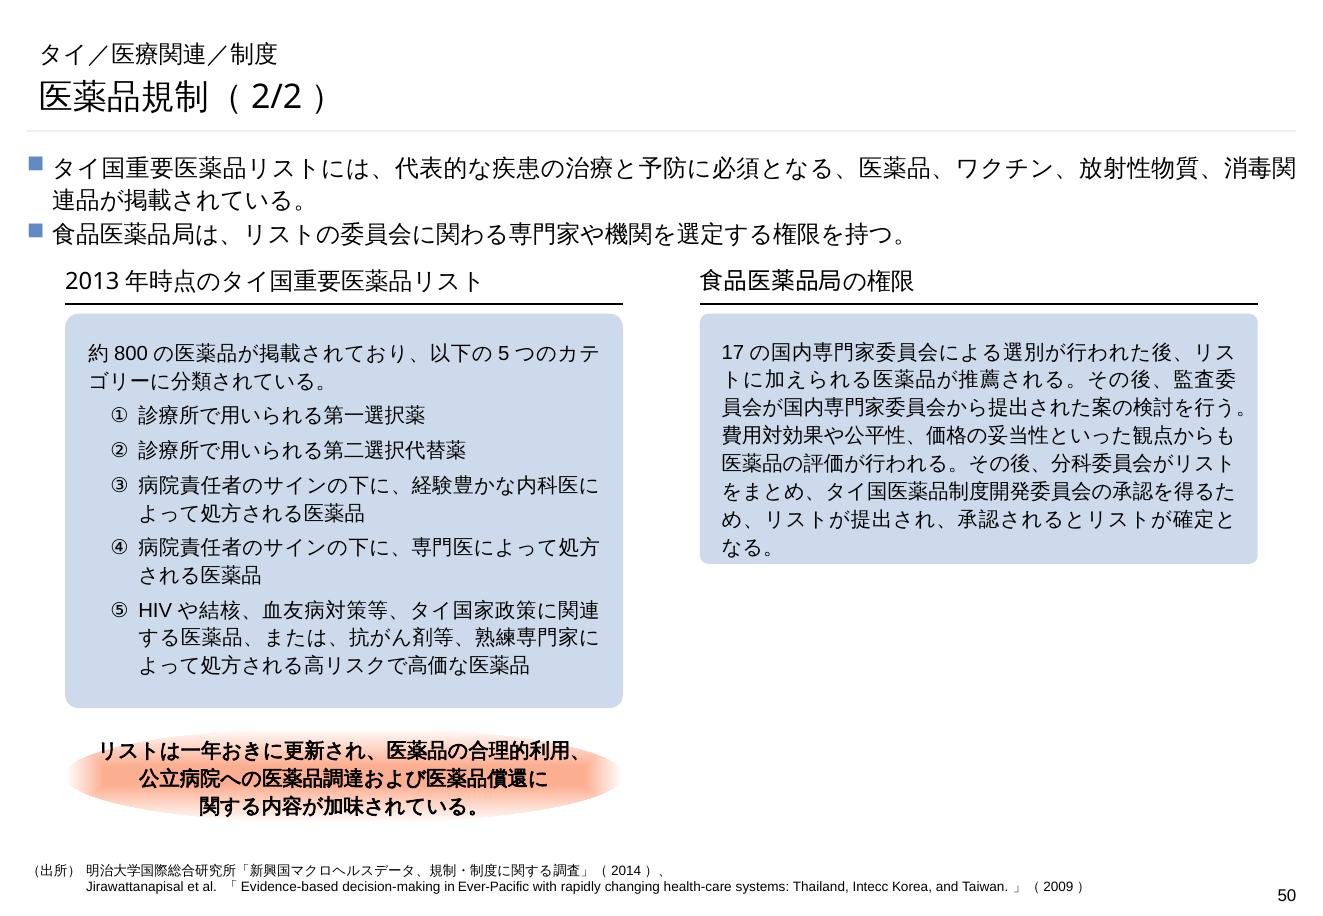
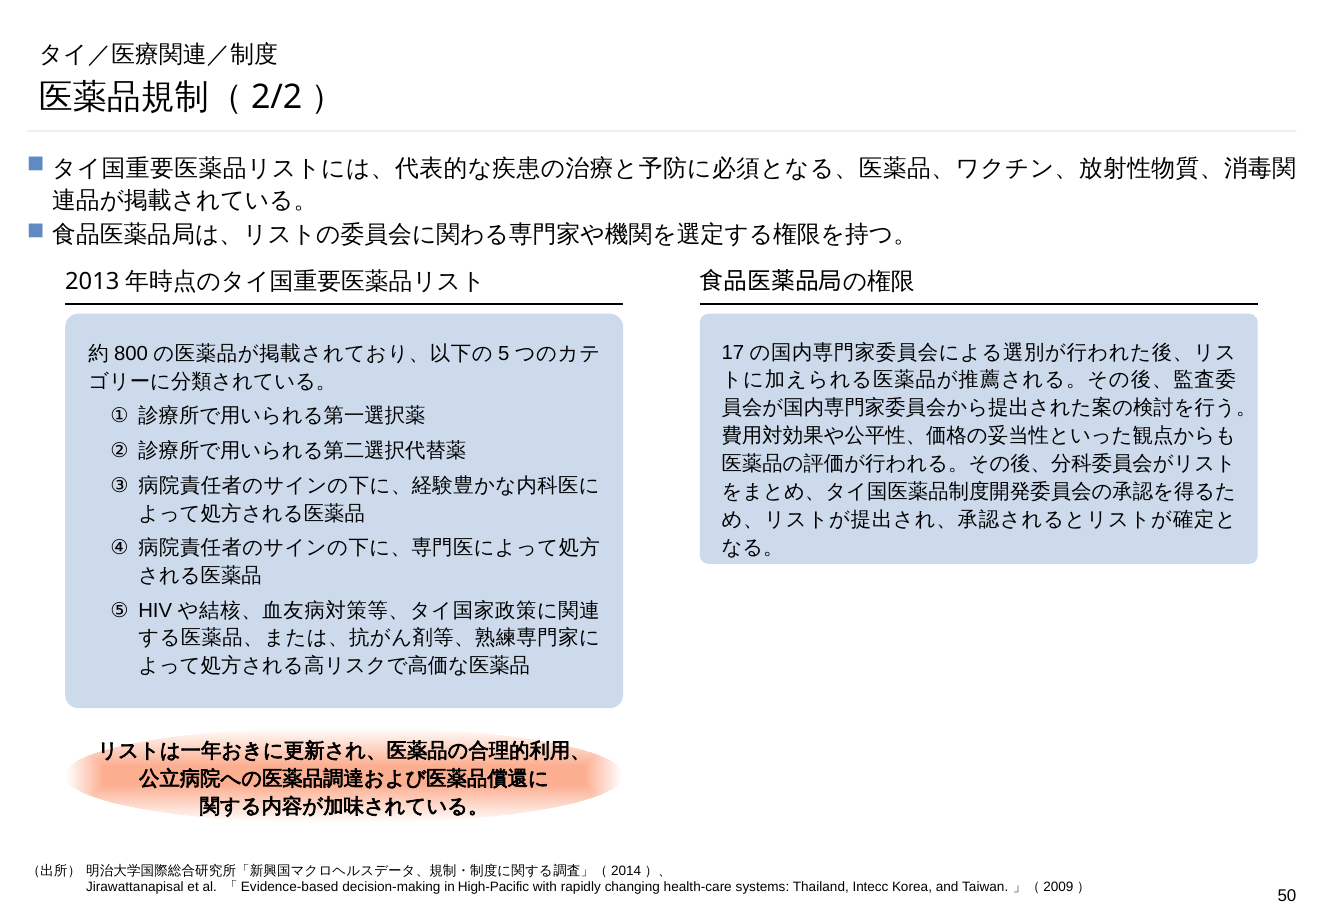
Ever-Pacific: Ever-Pacific -> High-Pacific
